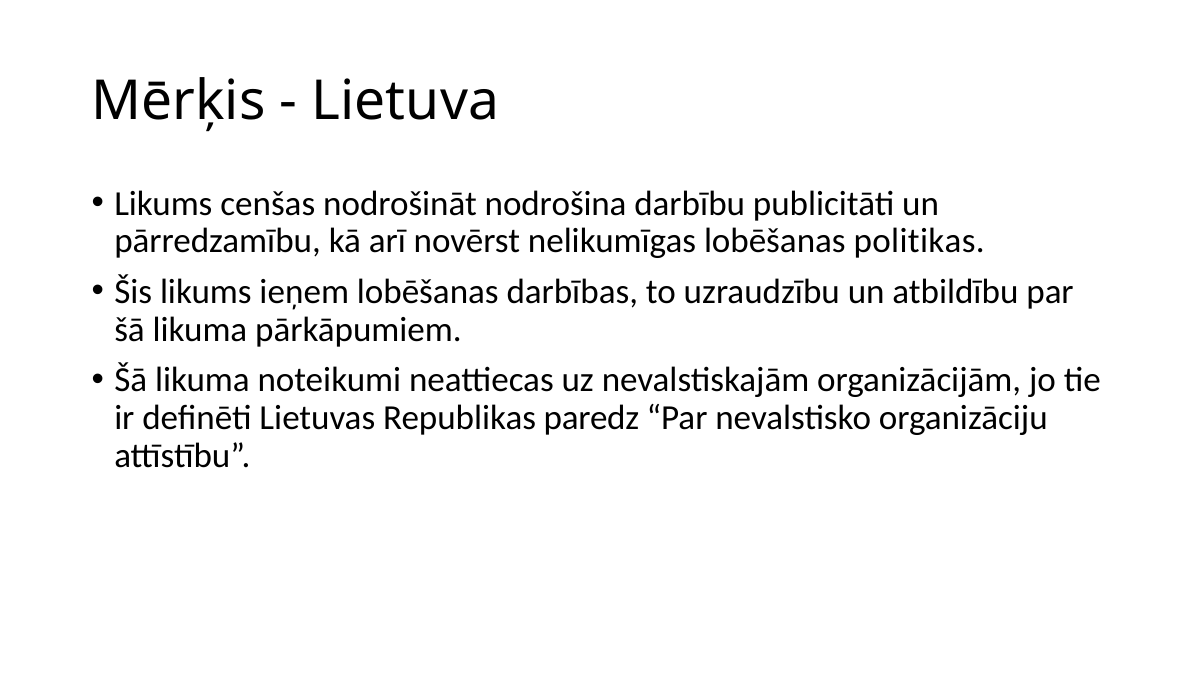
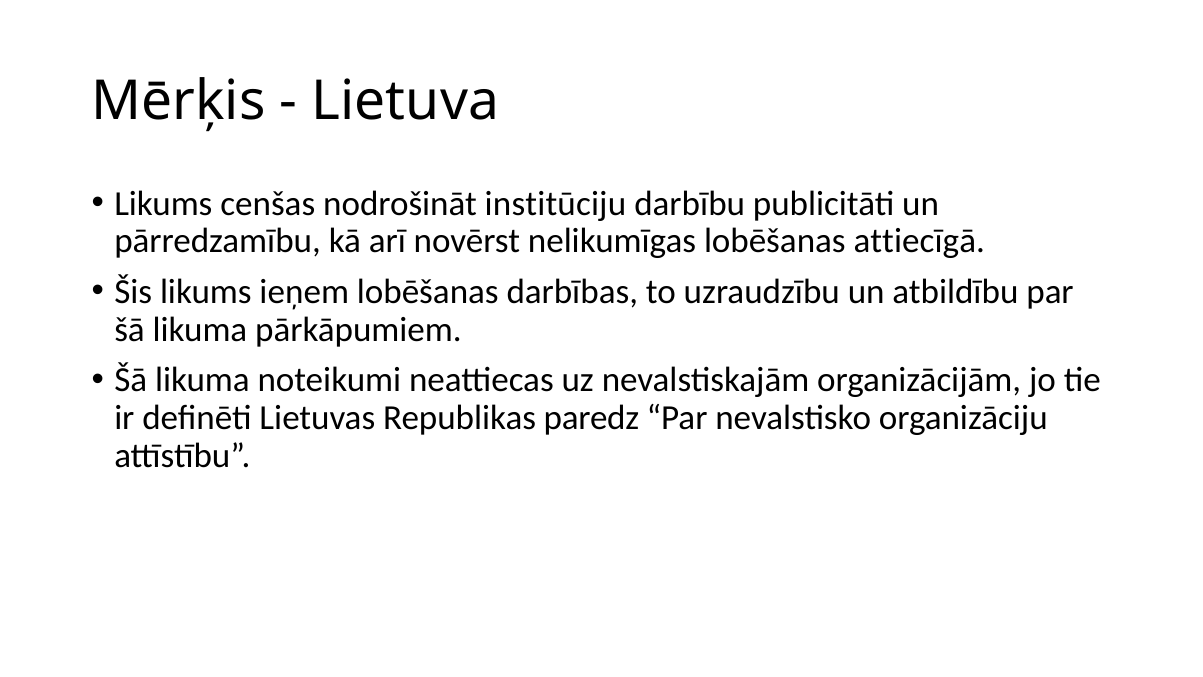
nodrošina: nodrošina -> institūciju
politikas: politikas -> attiecīgā
